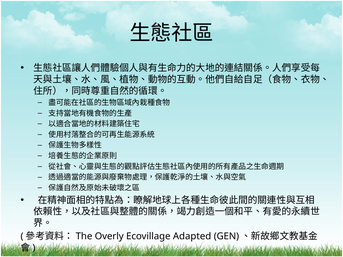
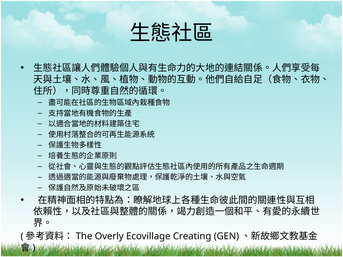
Adapted: Adapted -> Creating
